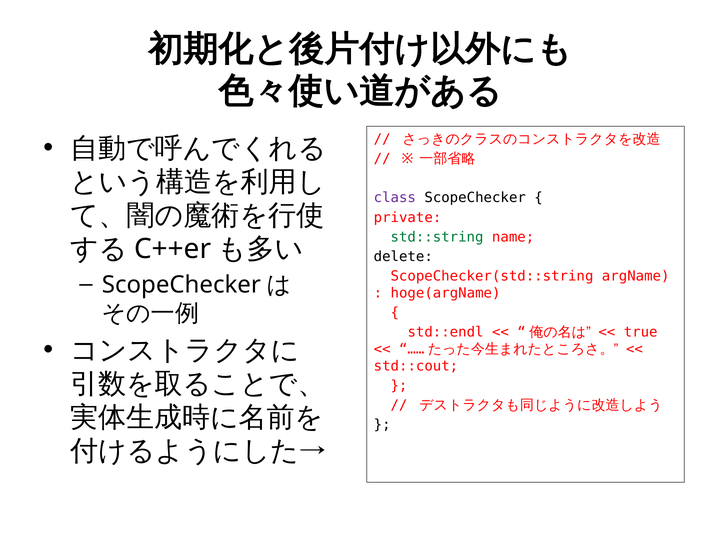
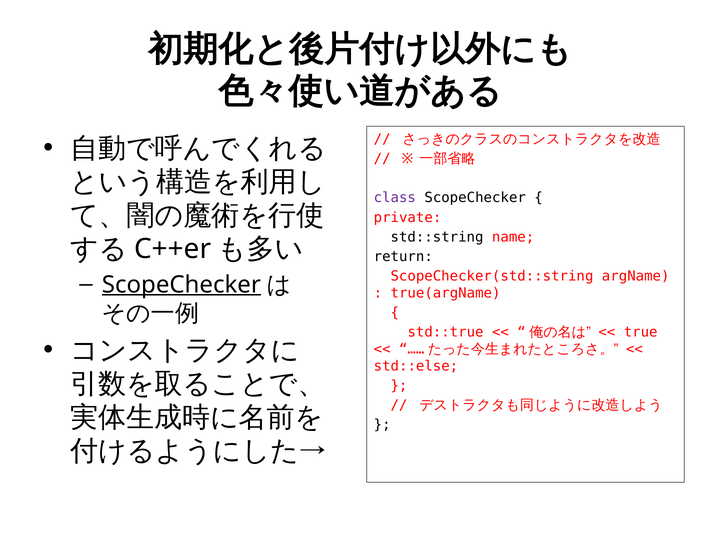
std::string colour: green -> black
delete: delete -> return
ScopeChecker at (181, 285) underline: none -> present
hoge(argName: hoge(argName -> true(argName
std::endl: std::endl -> std::true
std::cout: std::cout -> std::else
